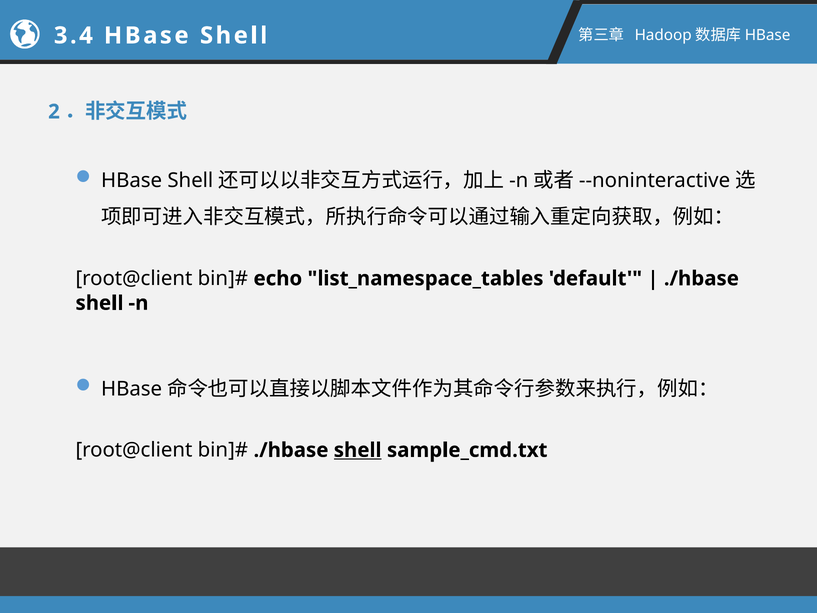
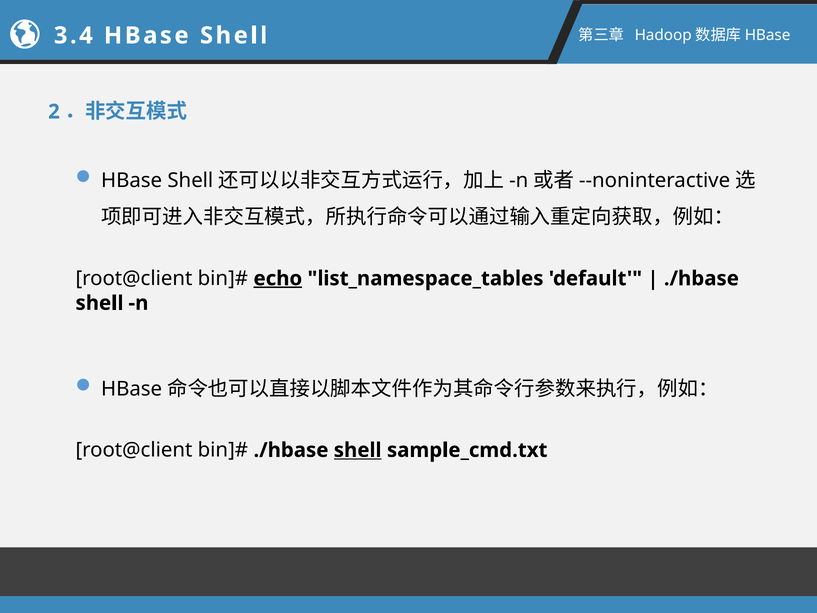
echo underline: none -> present
